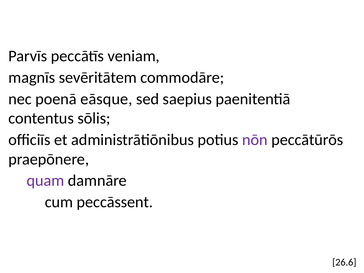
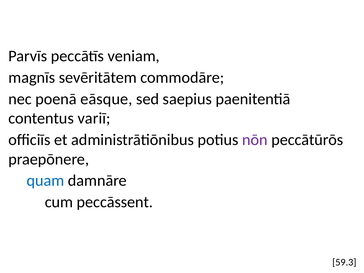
sōlis: sōlis -> variī
quam colour: purple -> blue
26.6: 26.6 -> 59.3
